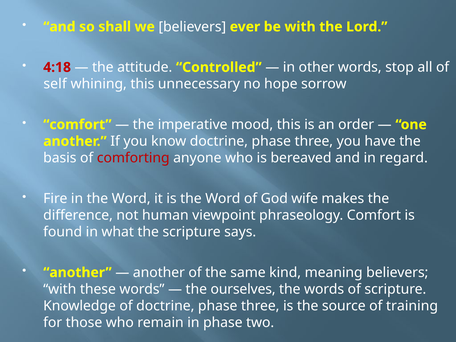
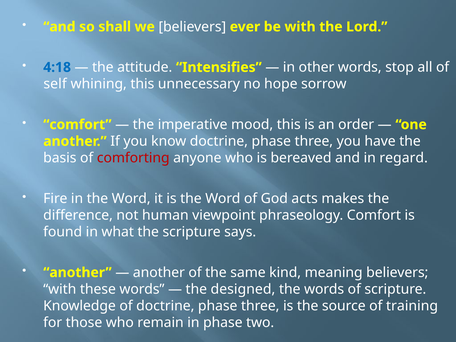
4:18 colour: red -> blue
Controlled: Controlled -> Intensifies
wife: wife -> acts
ourselves: ourselves -> designed
